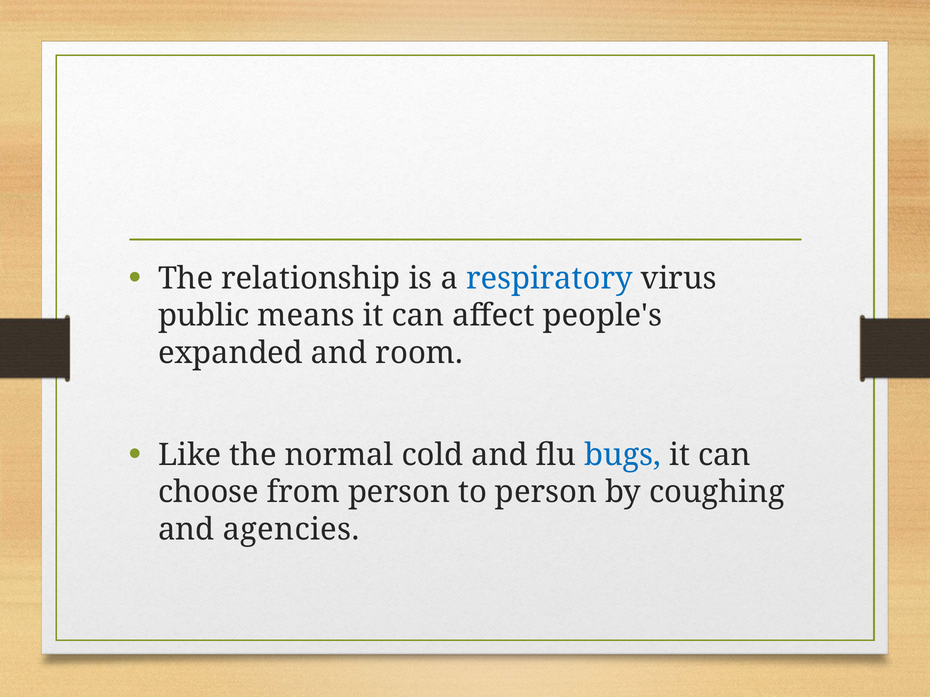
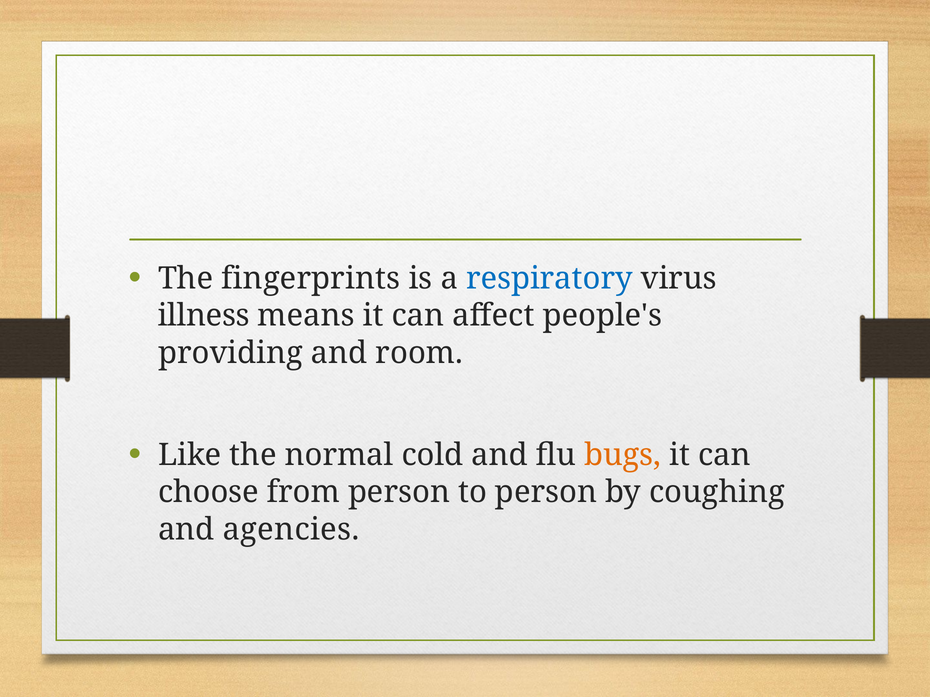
relationship: relationship -> fingerprints
public: public -> illness
expanded: expanded -> providing
bugs colour: blue -> orange
